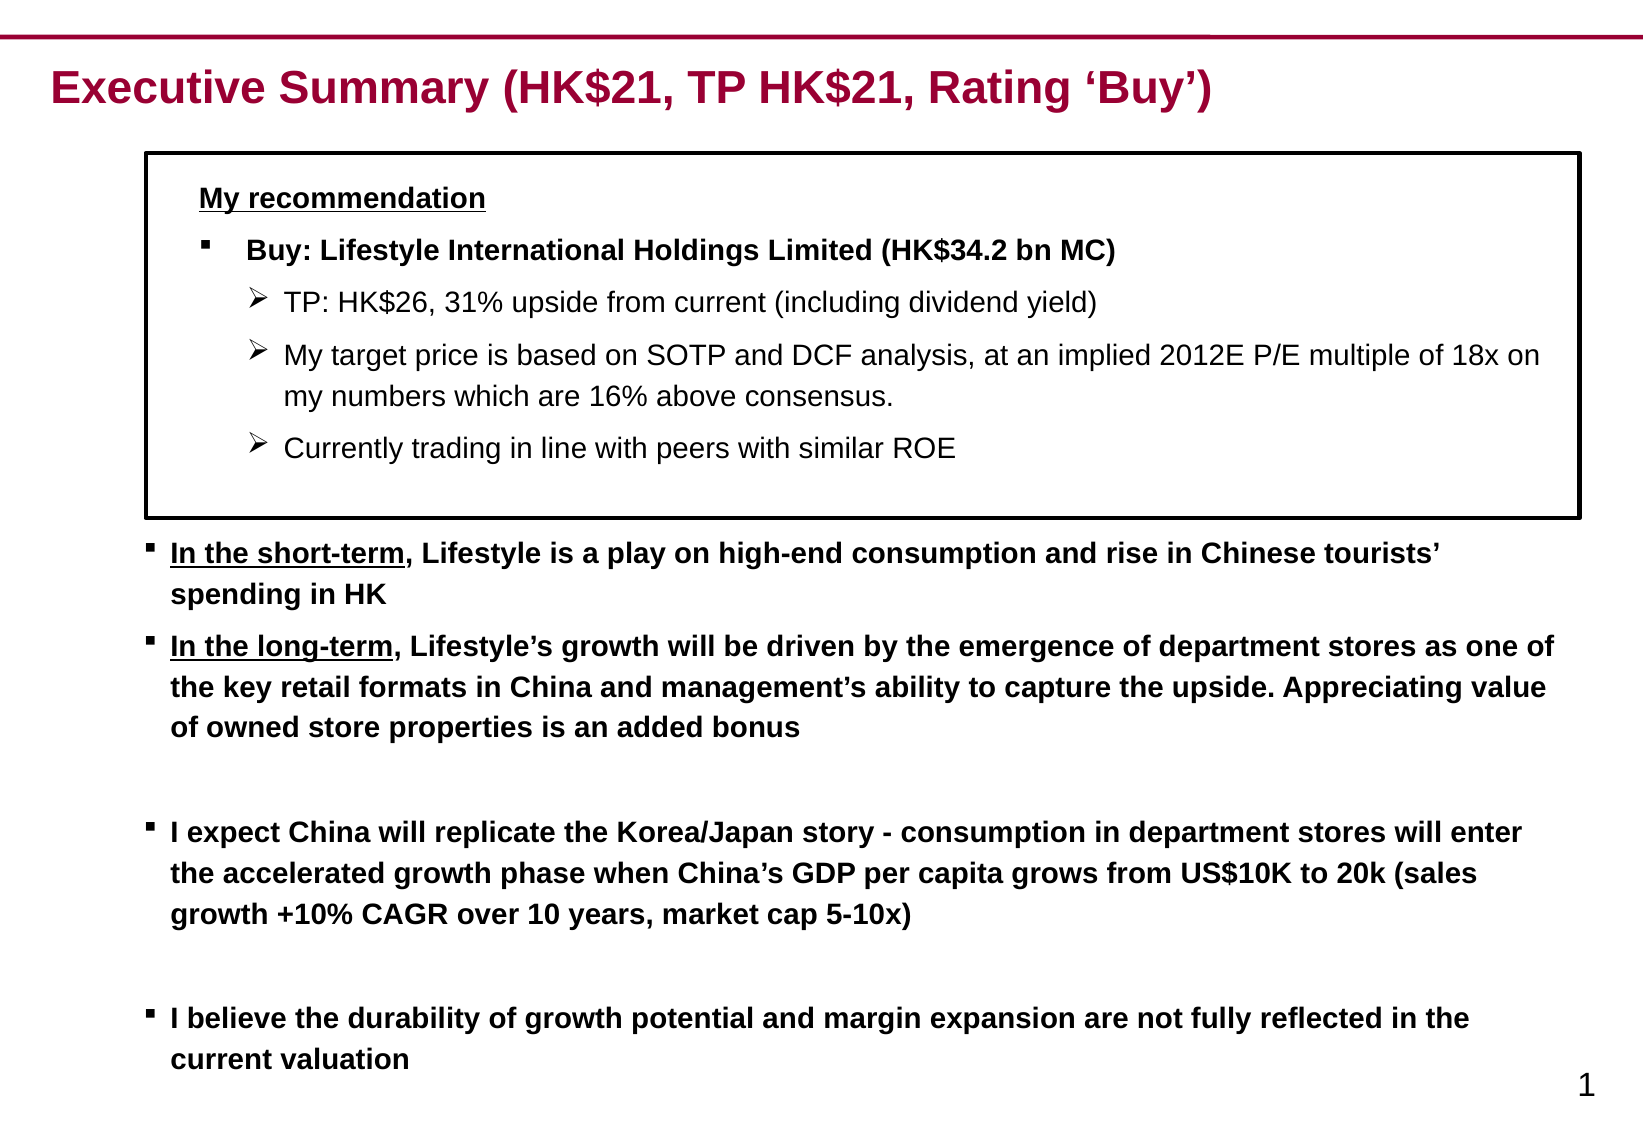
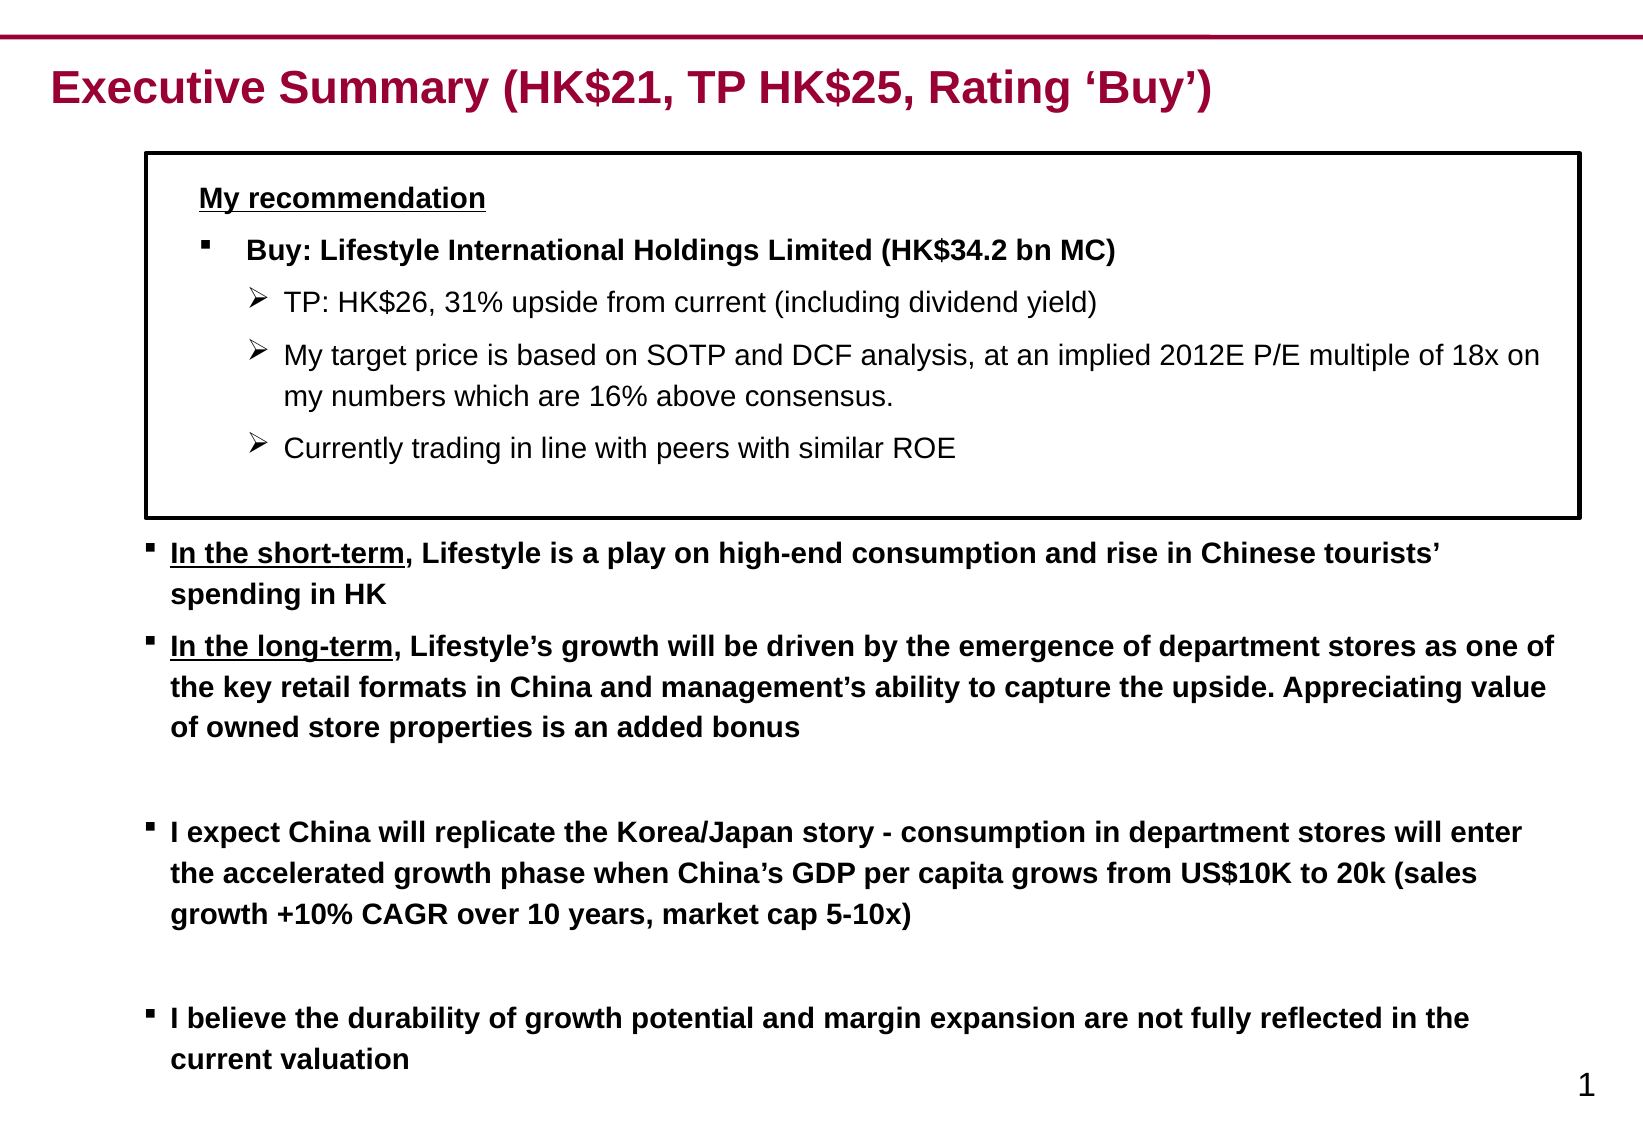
TP HK$21: HK$21 -> HK$25
